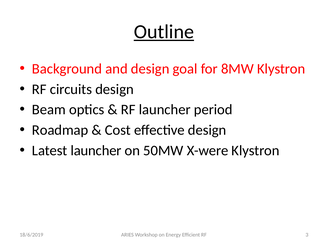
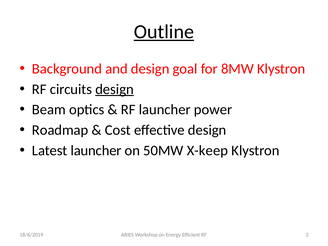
design at (115, 89) underline: none -> present
period: period -> power
X-were: X-were -> X-keep
